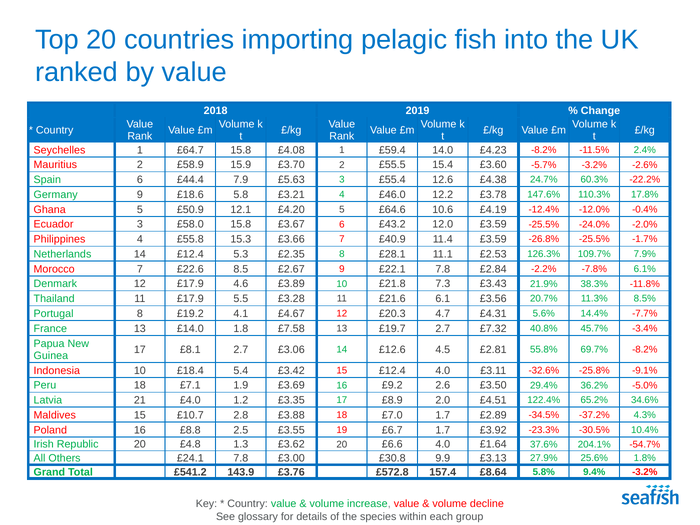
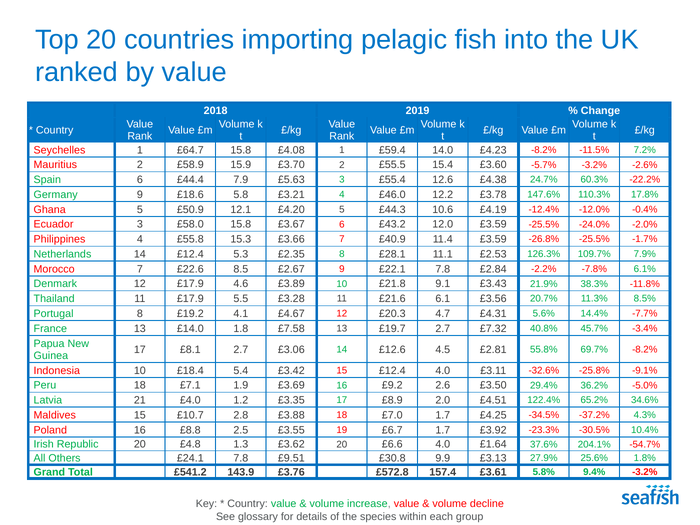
2.4%: 2.4% -> 7.2%
£64.6: £64.6 -> £44.3
7.3: 7.3 -> 9.1
£2.89: £2.89 -> £4.25
£3.00: £3.00 -> £9.51
£8.64: £8.64 -> £3.61
